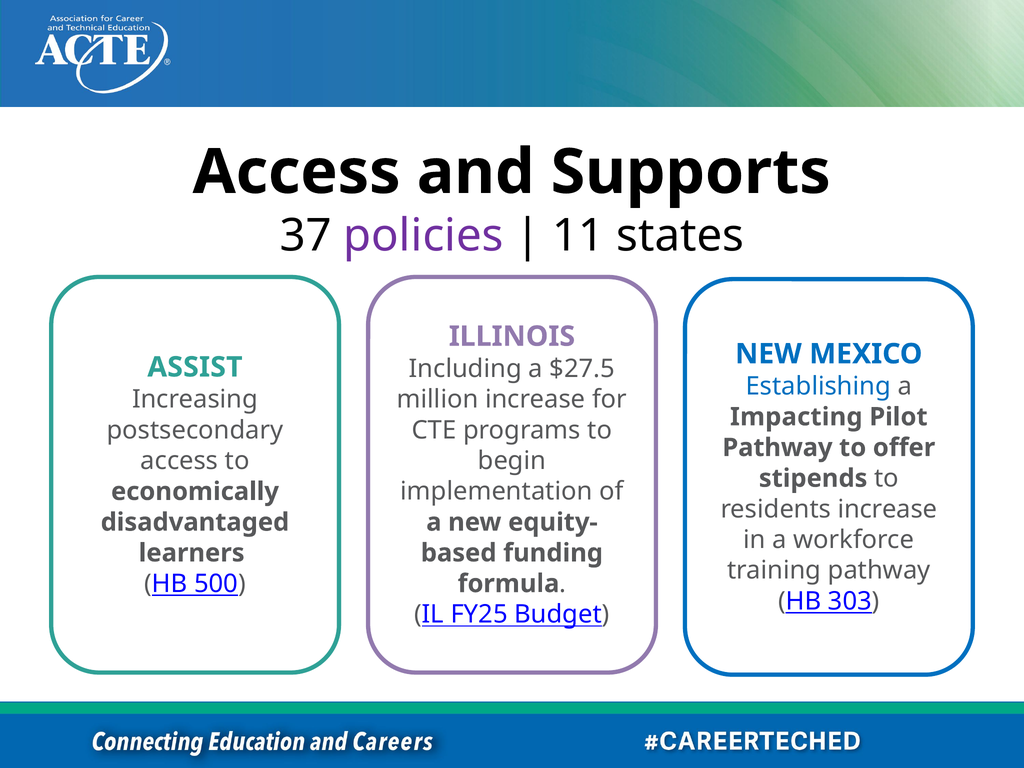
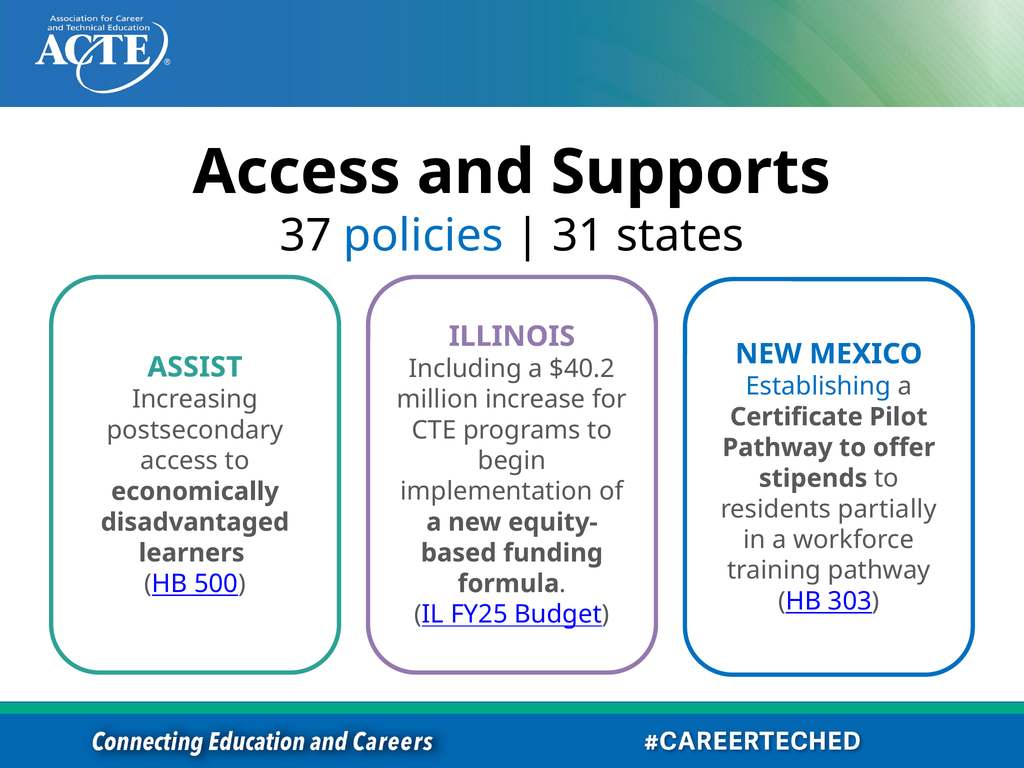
policies colour: purple -> blue
11: 11 -> 31
$27.5: $27.5 -> $40.2
Impacting: Impacting -> Certificate
residents increase: increase -> partially
